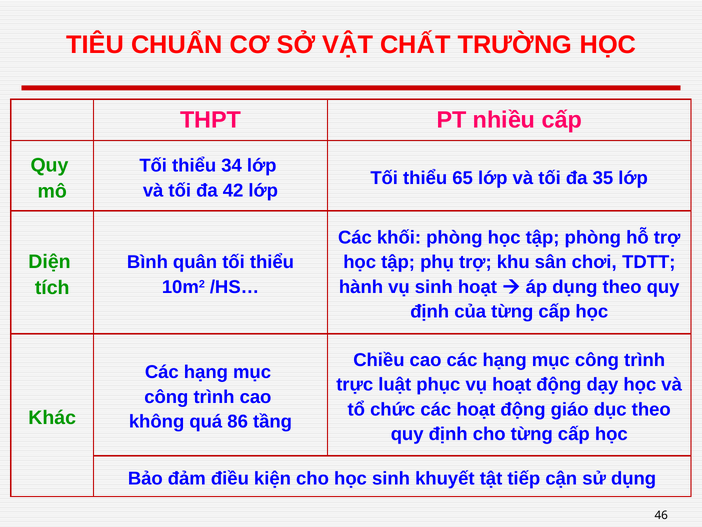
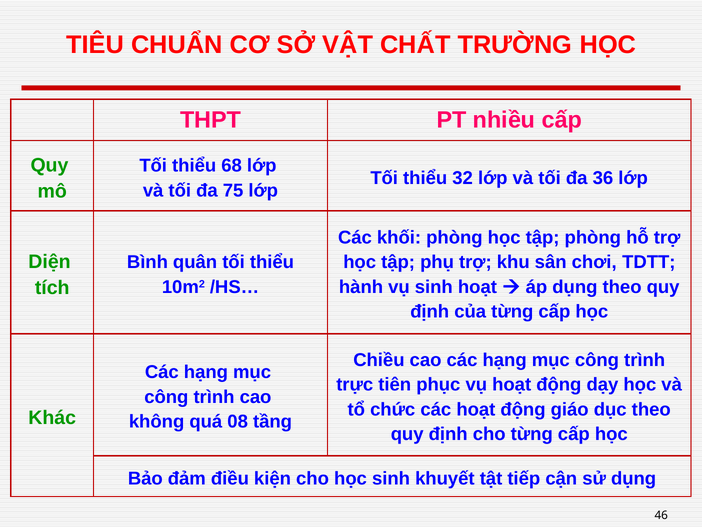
34: 34 -> 68
65: 65 -> 32
35: 35 -> 36
42: 42 -> 75
luật: luật -> tiên
86: 86 -> 08
